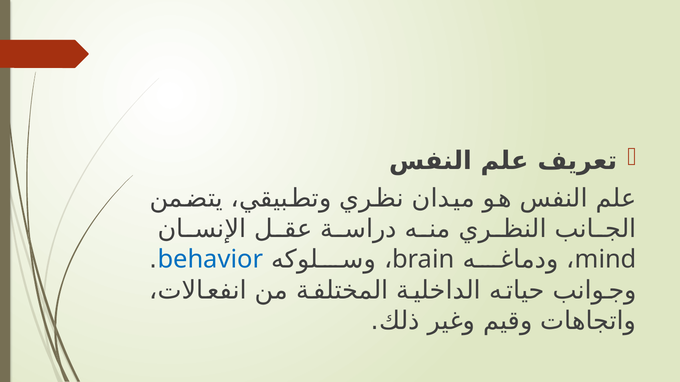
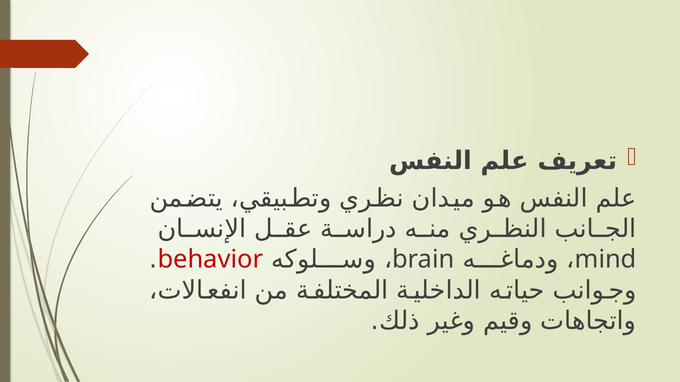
behavior colour: blue -> red
